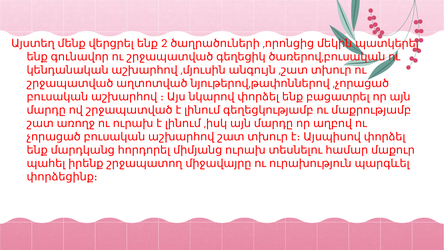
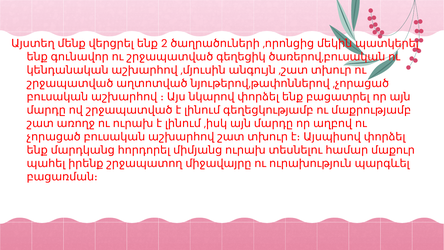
փորձեցինք։: փորձեցինք։ -> բացառման։
